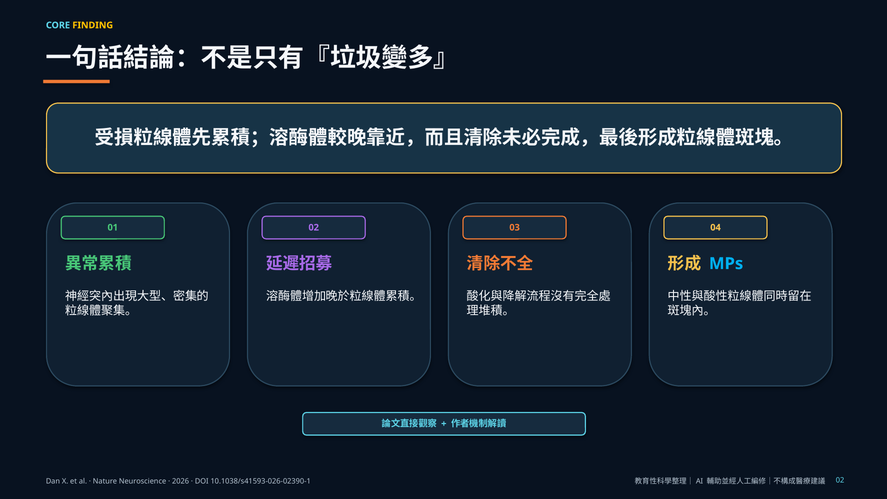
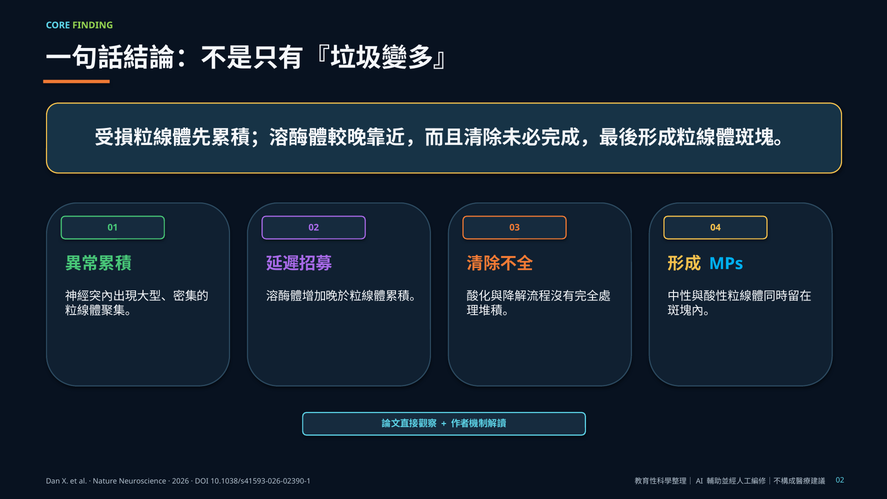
FINDING colour: yellow -> light green
